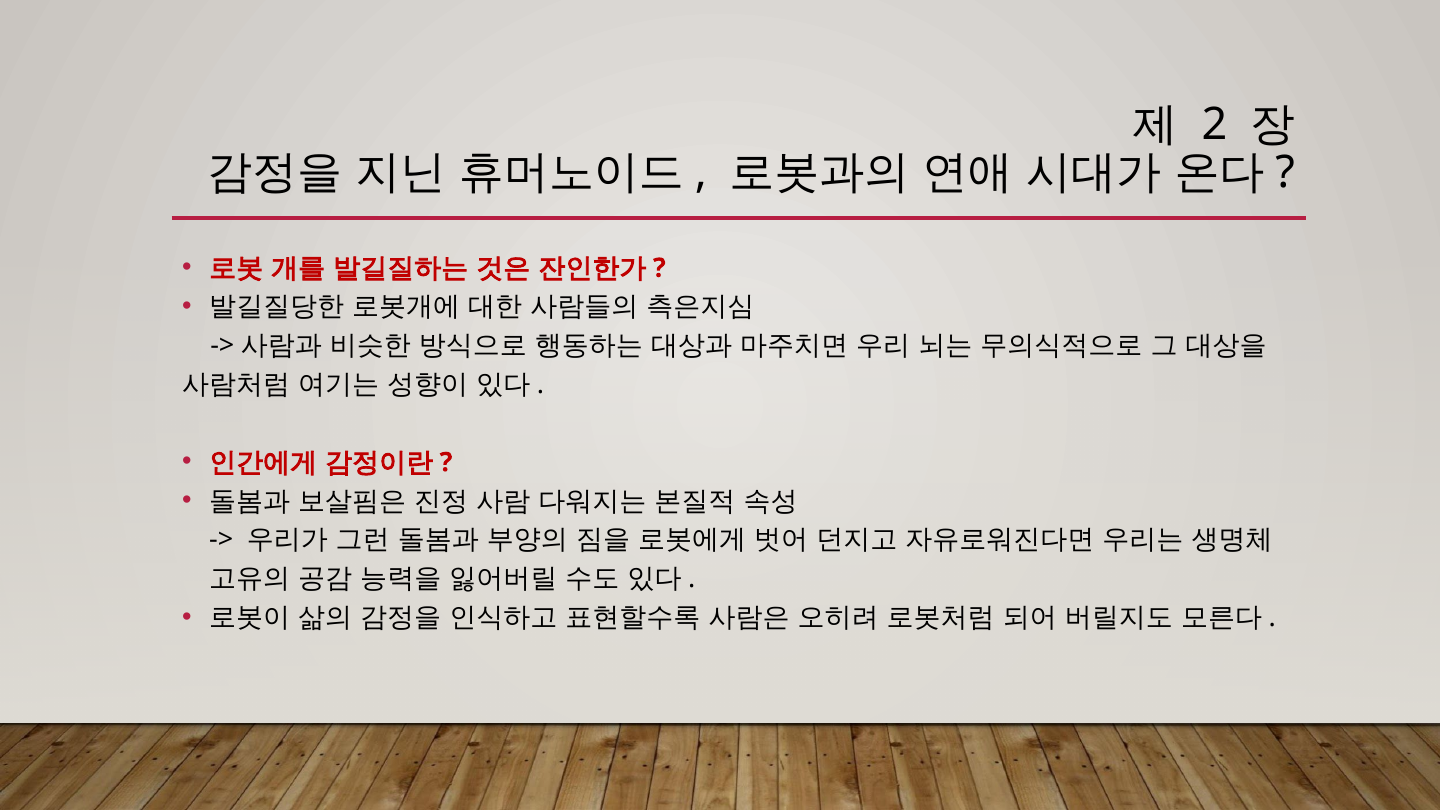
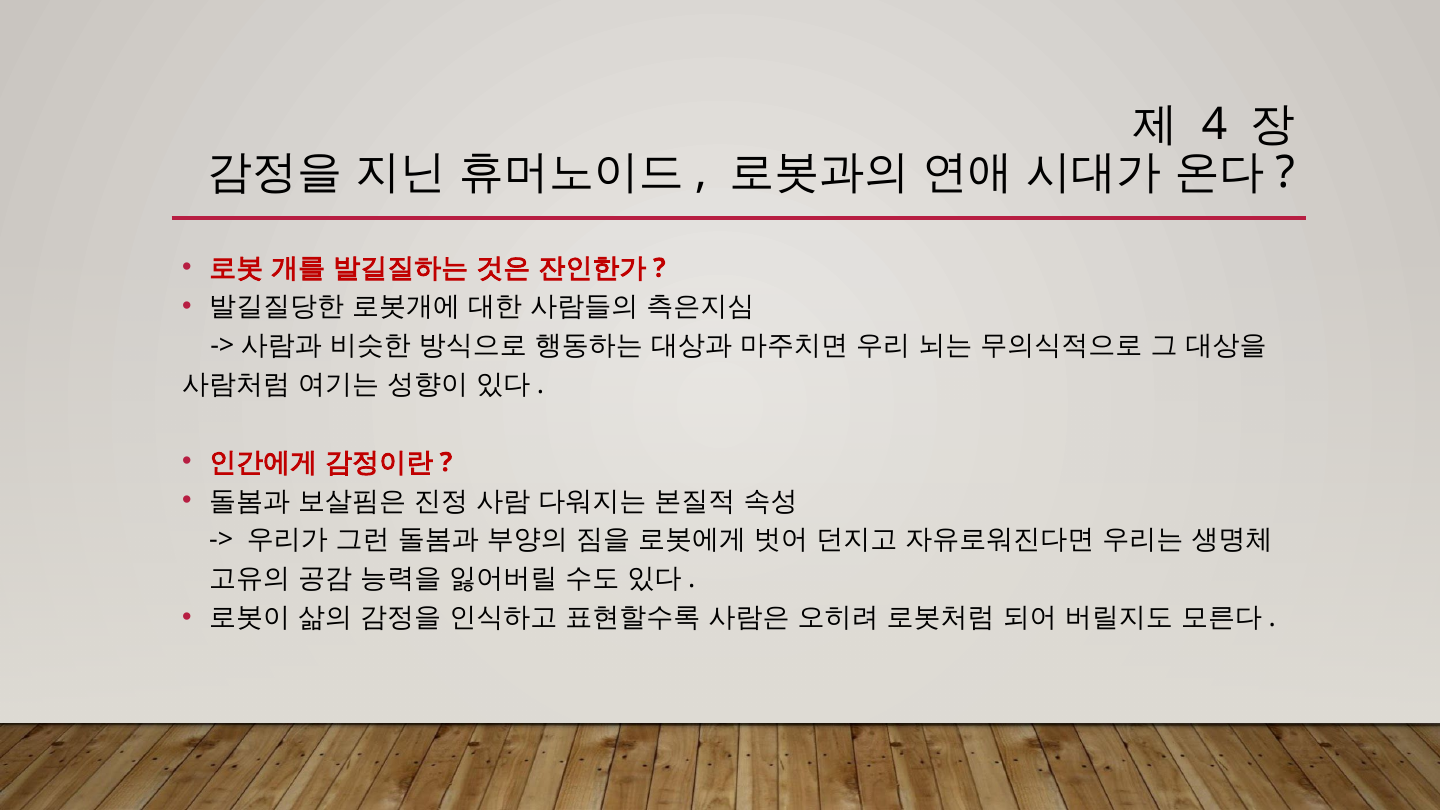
2: 2 -> 4
